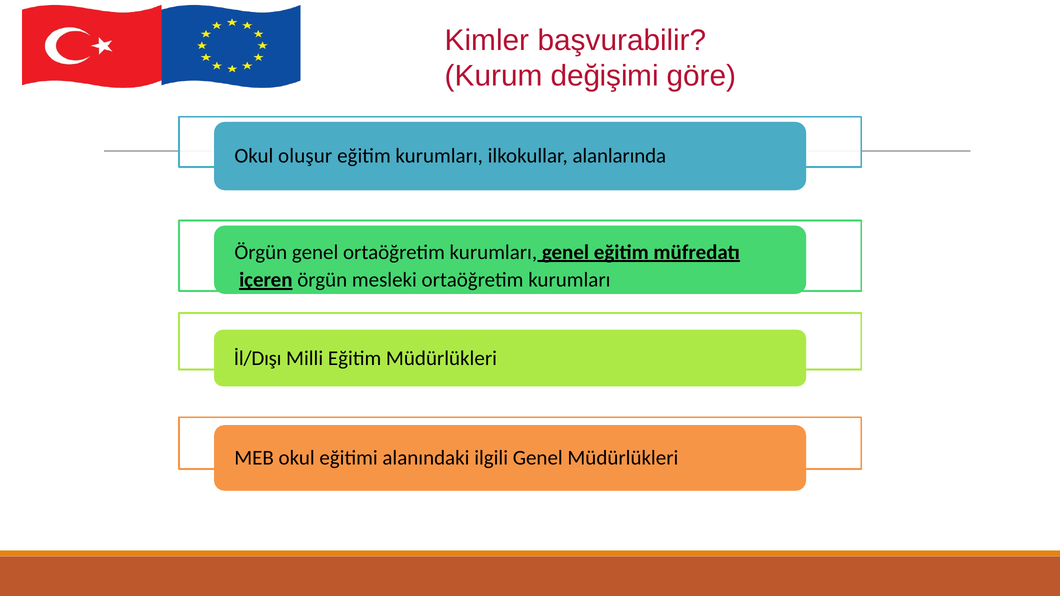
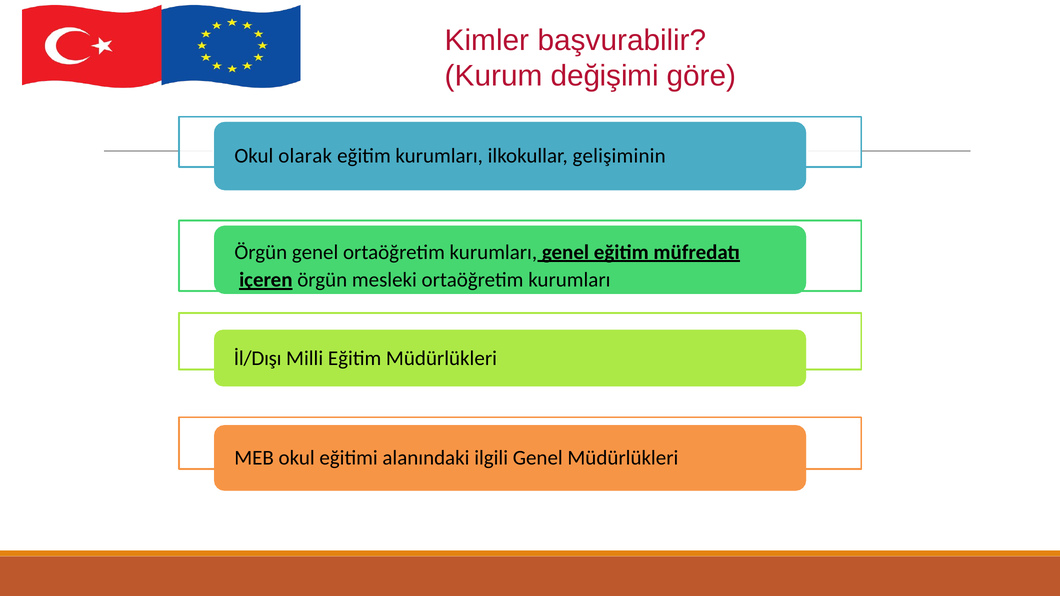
oluşur: oluşur -> olarak
alanlarında: alanlarında -> gelişiminin
